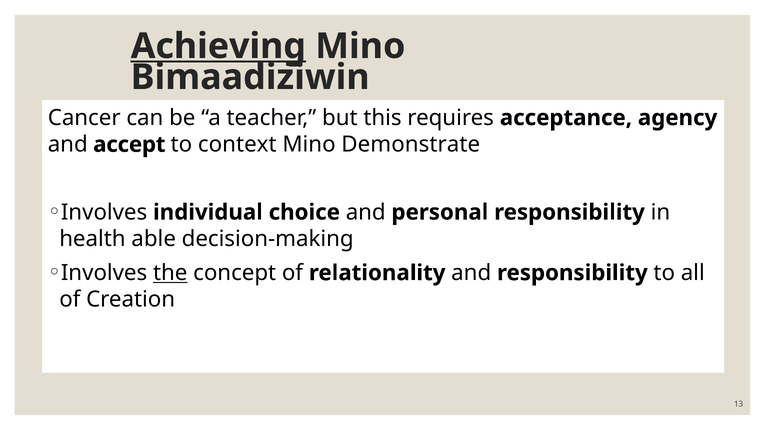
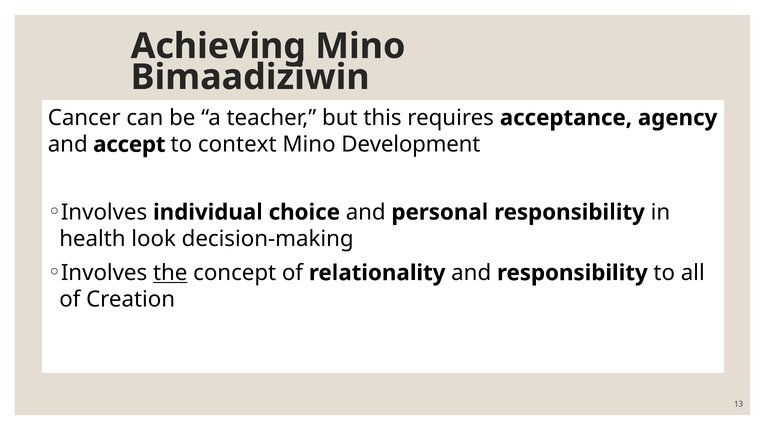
Achieving underline: present -> none
Demonstrate: Demonstrate -> Development
able: able -> look
